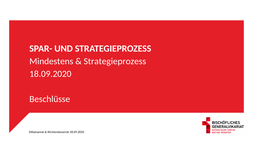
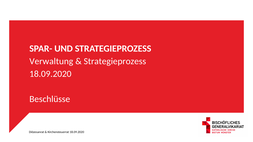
Mindestens: Mindestens -> Verwaltung
